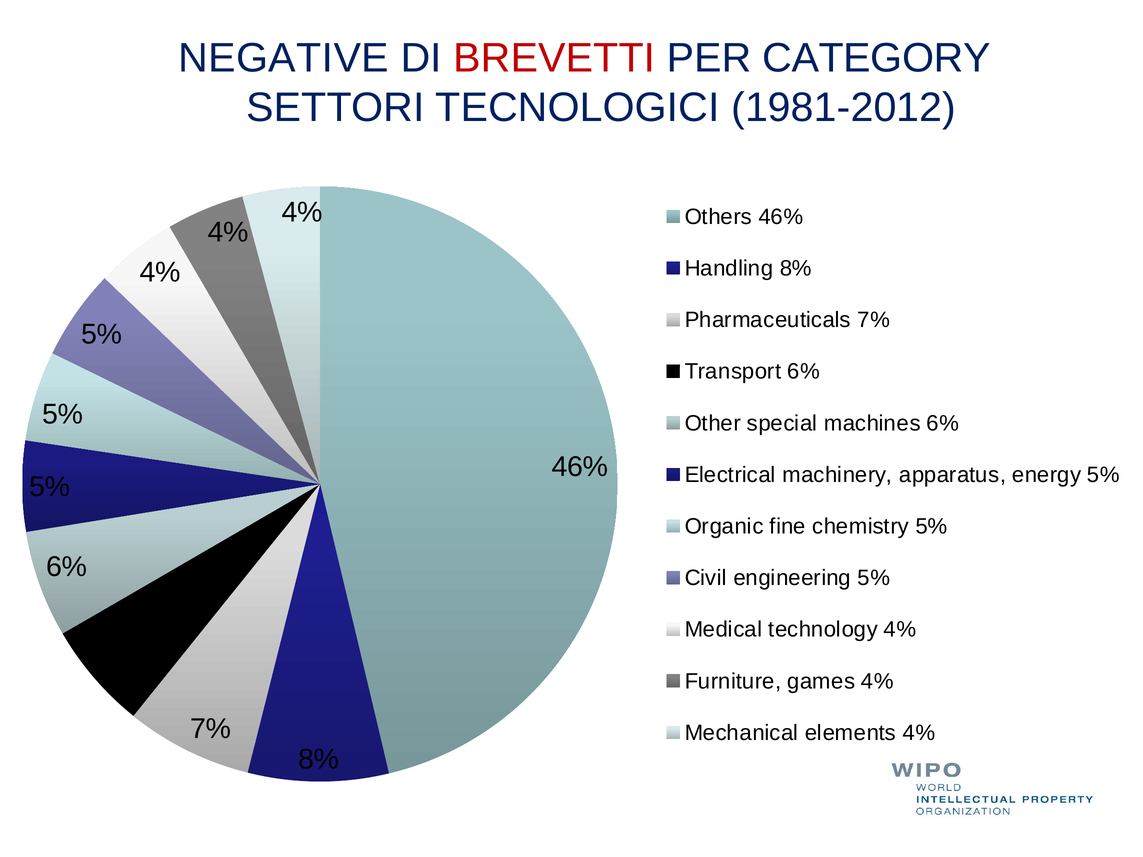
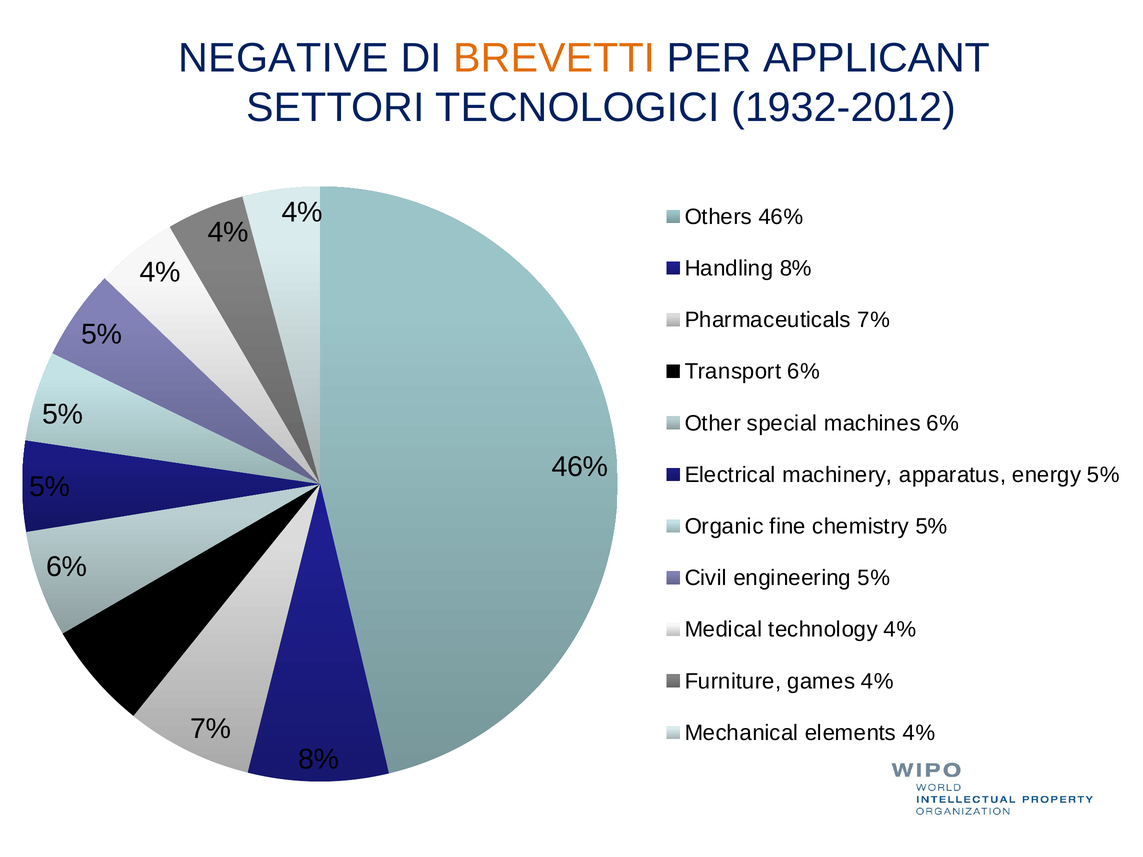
BREVETTI colour: red -> orange
CATEGORY: CATEGORY -> APPLICANT
1981-2012: 1981-2012 -> 1932-2012
